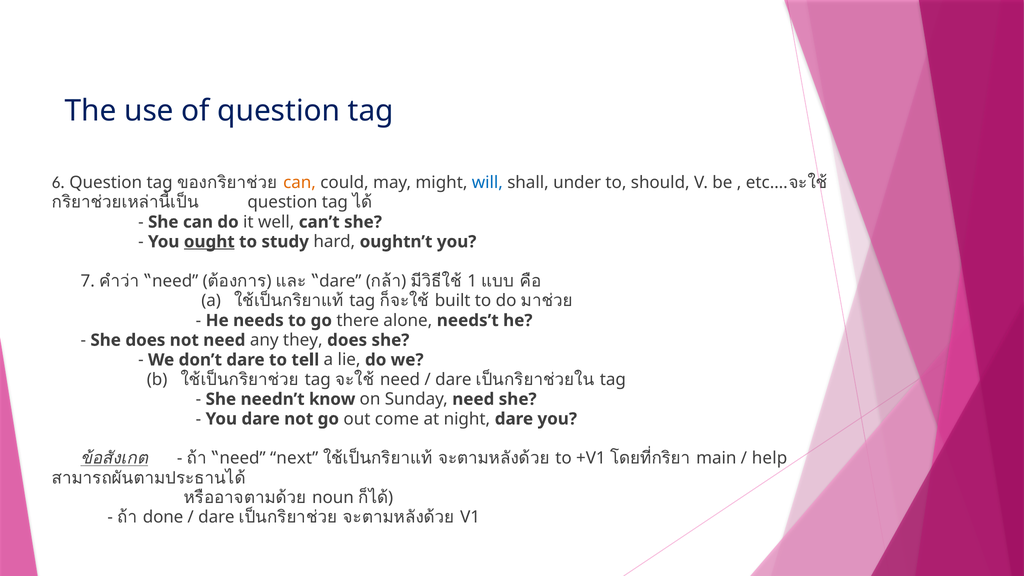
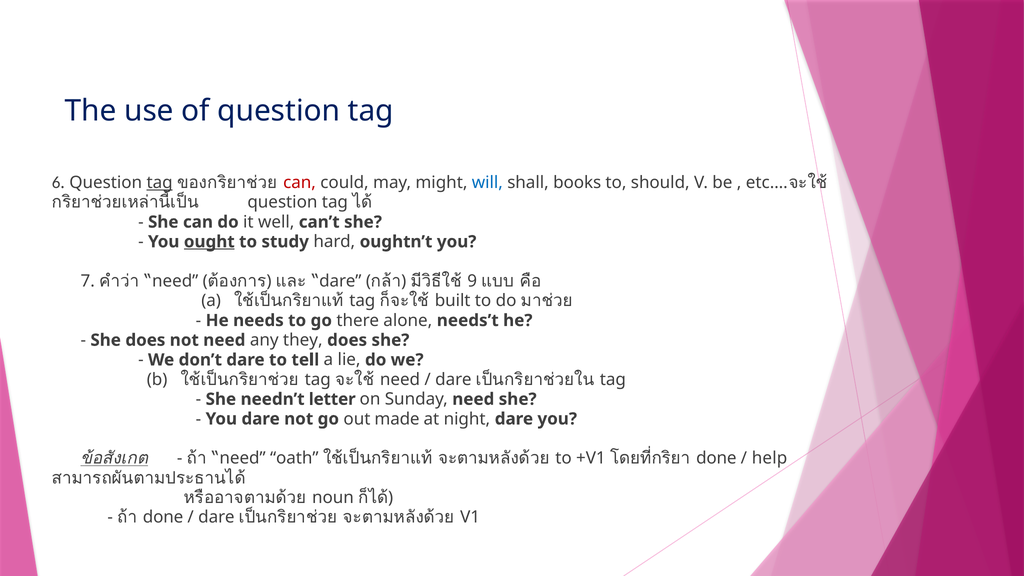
tag at (160, 183) underline: none -> present
can at (300, 183) colour: orange -> red
under: under -> books
1: 1 -> 9
know: know -> letter
come: come -> made
next: next -> oath
main at (716, 458): main -> done
